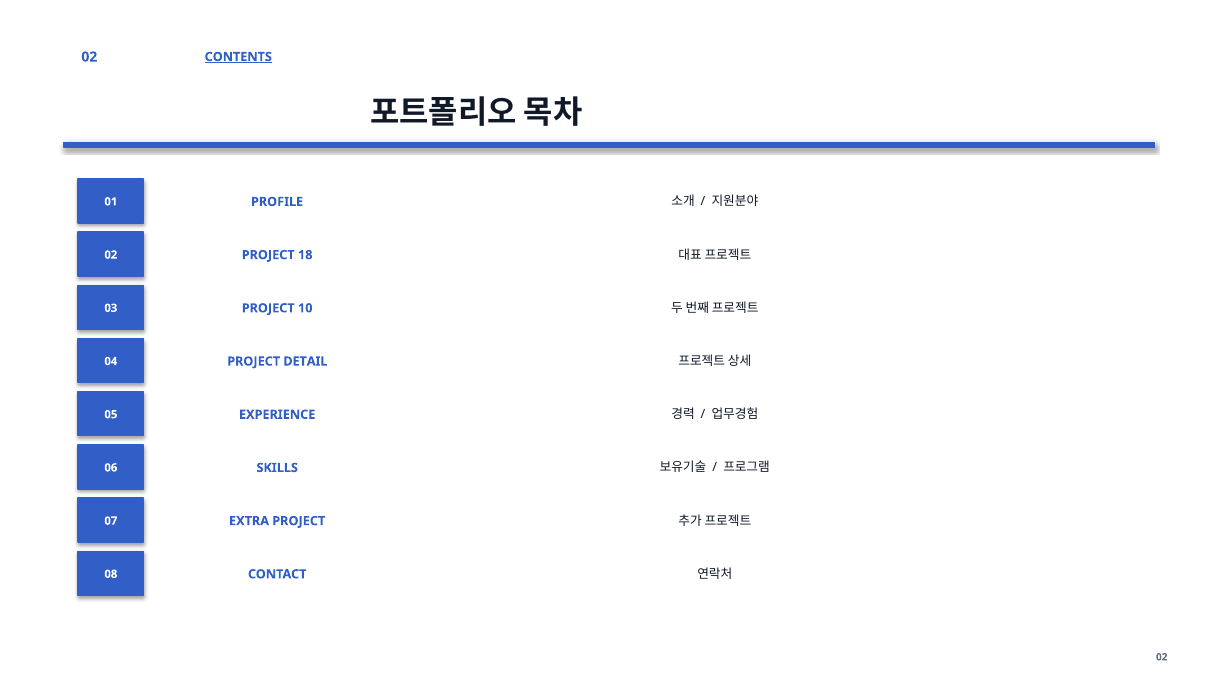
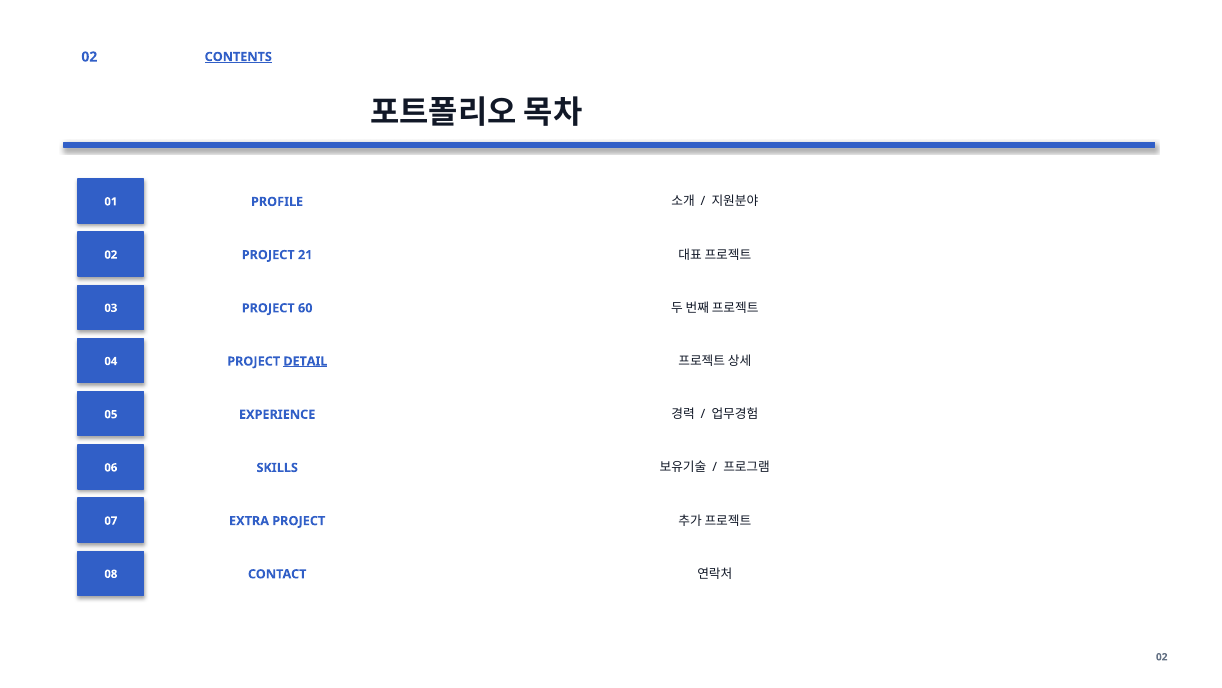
18: 18 -> 21
10: 10 -> 60
DETAIL underline: none -> present
